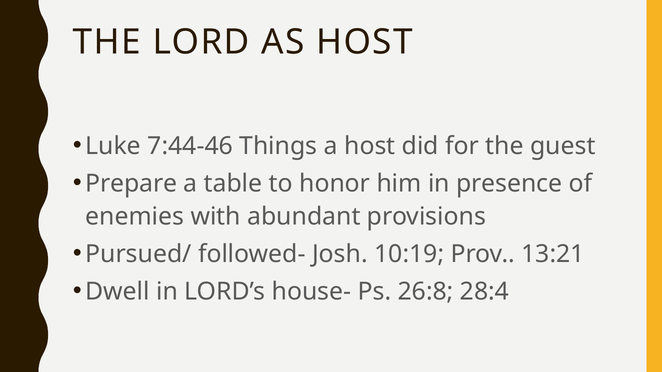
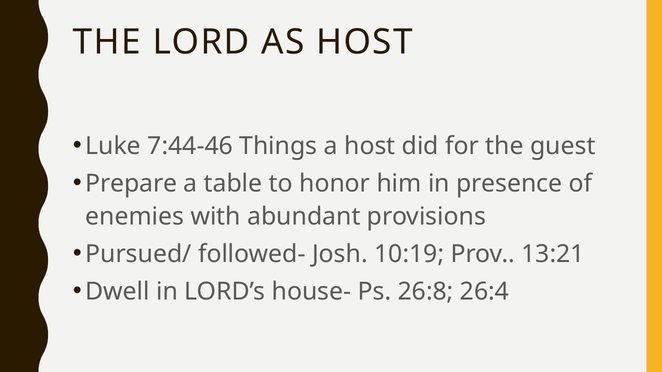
28:4: 28:4 -> 26:4
